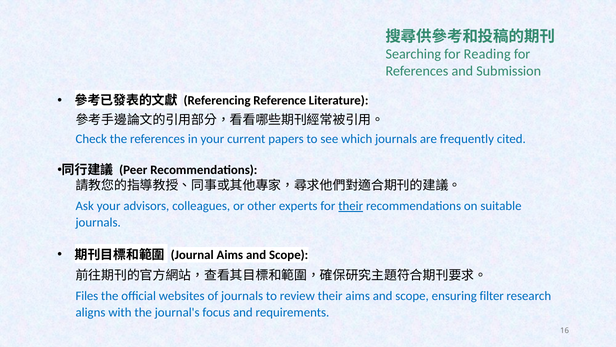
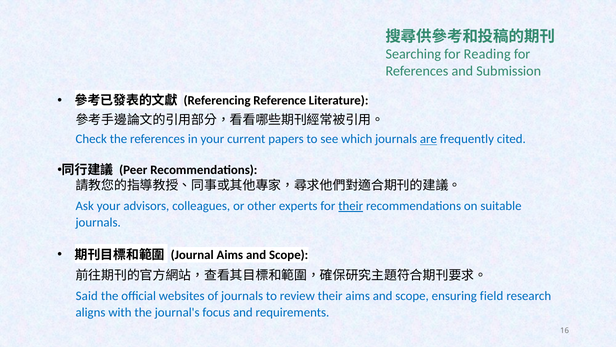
are underline: none -> present
Files: Files -> Said
filter: filter -> field
